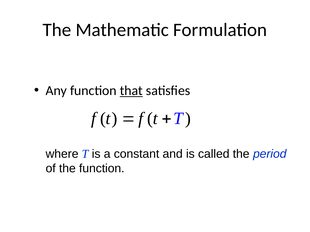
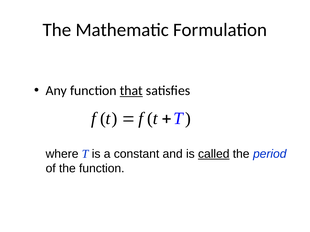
called underline: none -> present
